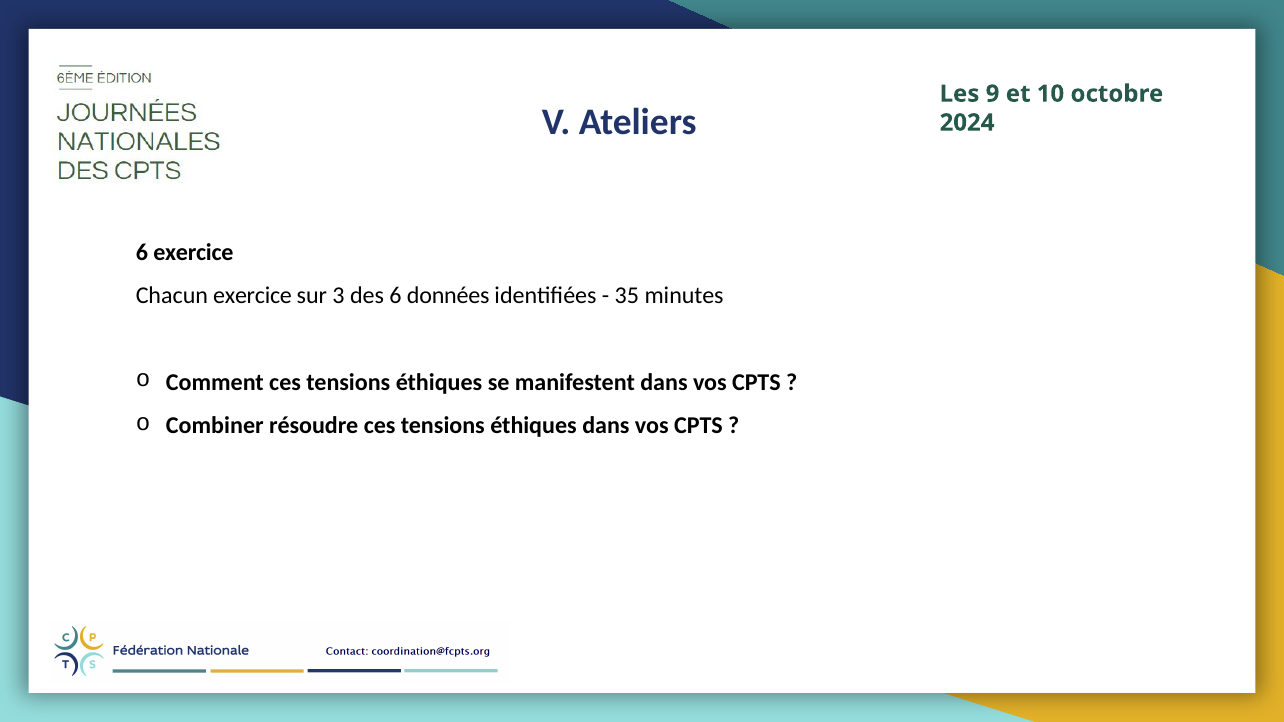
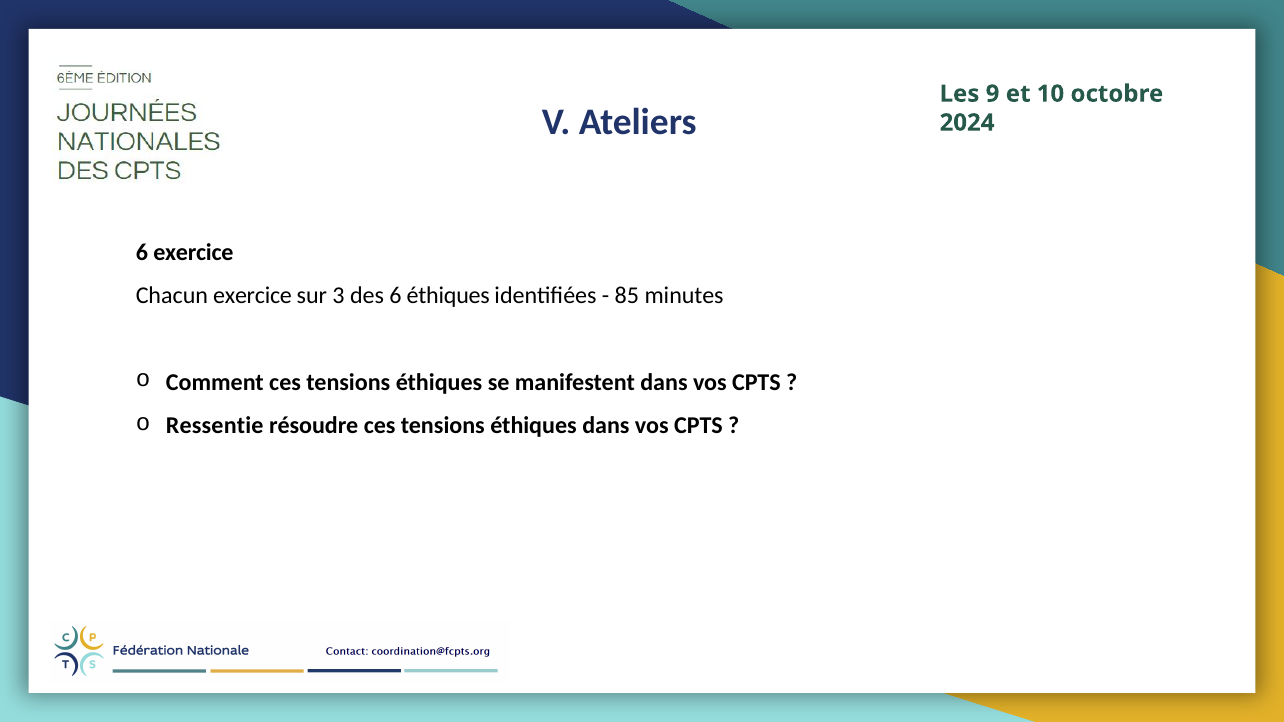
6 données: données -> éthiques
35: 35 -> 85
Combiner: Combiner -> Ressentie
